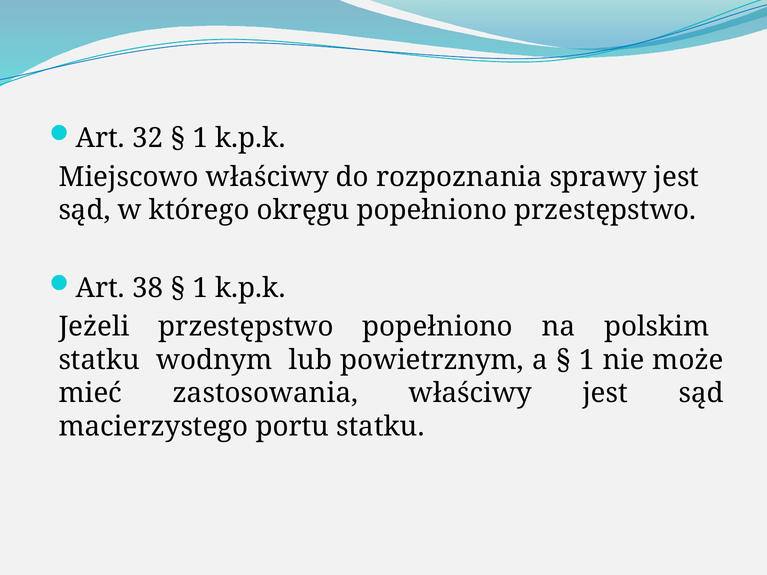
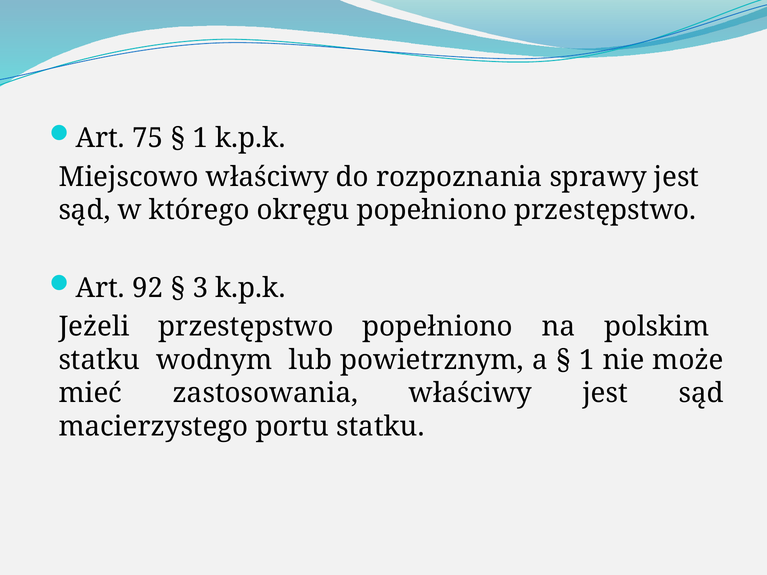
32: 32 -> 75
38: 38 -> 92
1 at (200, 288): 1 -> 3
